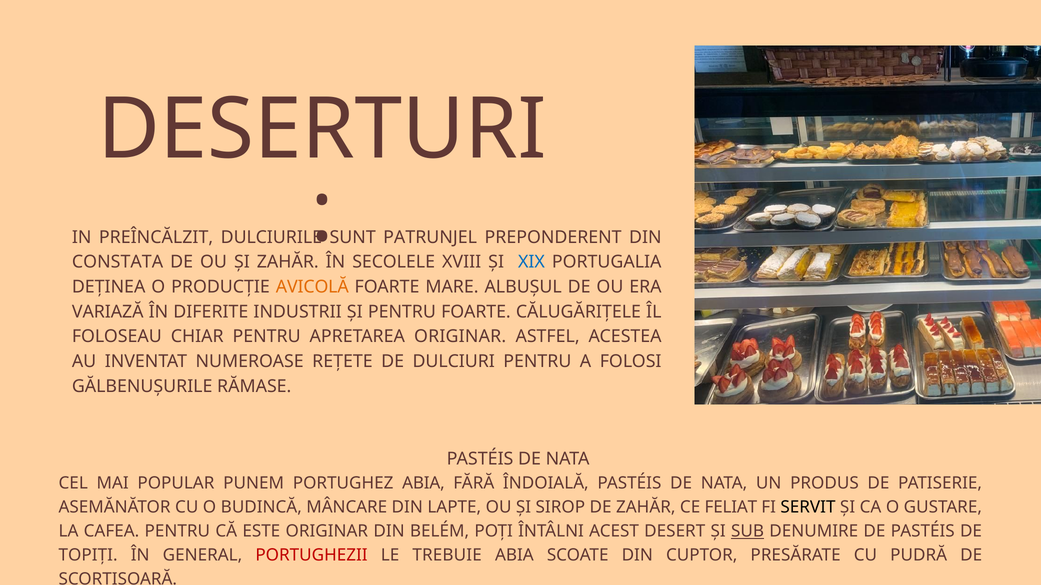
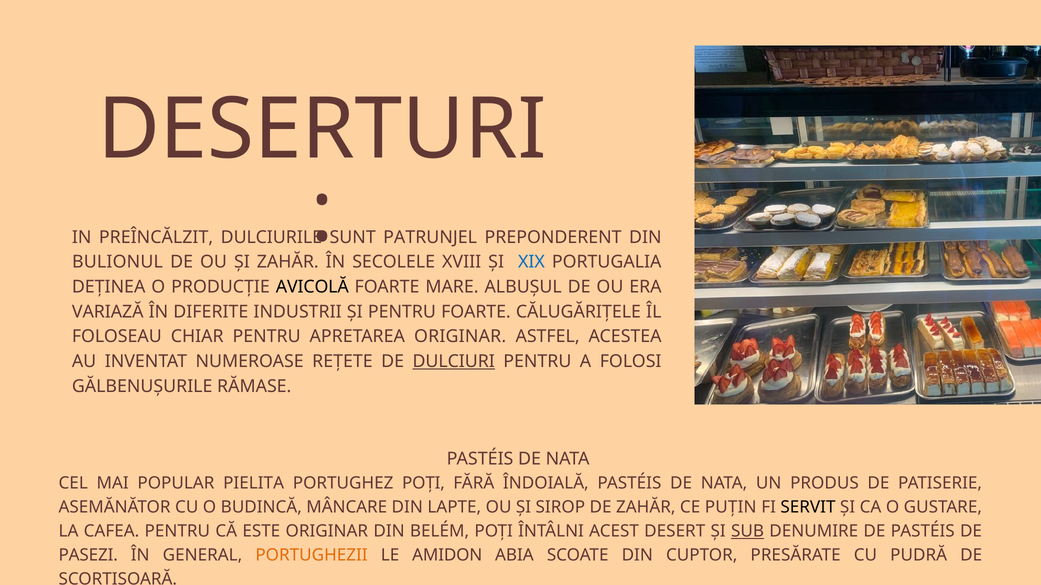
CONSTATA: CONSTATA -> BULIONUL
AVICOLĂ colour: orange -> black
DULCIURI underline: none -> present
PUNEM: PUNEM -> PIELITA
PORTUGHEZ ABIA: ABIA -> POȚI
FELIAT: FELIAT -> PUȚIN
TOPIȚI: TOPIȚI -> PASEZI
PORTUGHEZII colour: red -> orange
TREBUIE: TREBUIE -> AMIDON
